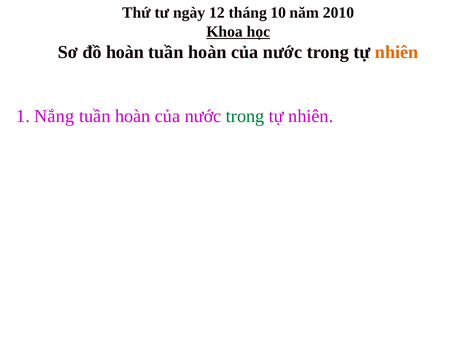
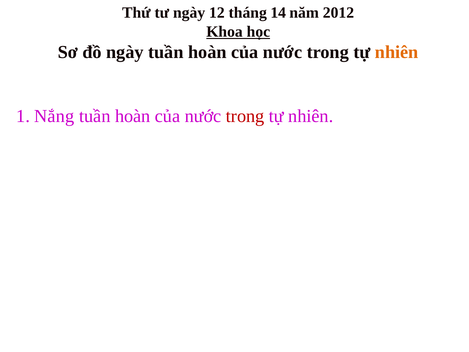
10: 10 -> 14
2010: 2010 -> 2012
đồ hoàn: hoàn -> ngày
trong at (245, 116) colour: green -> red
